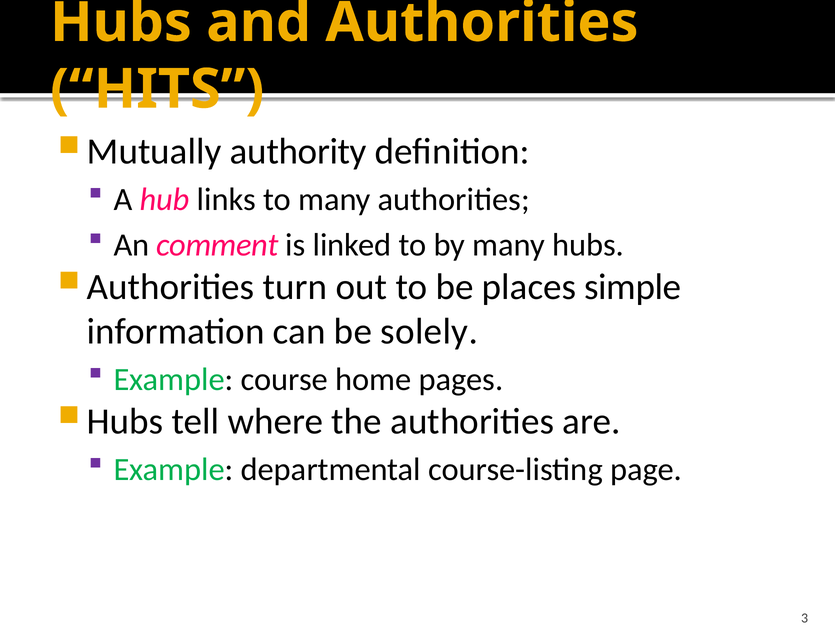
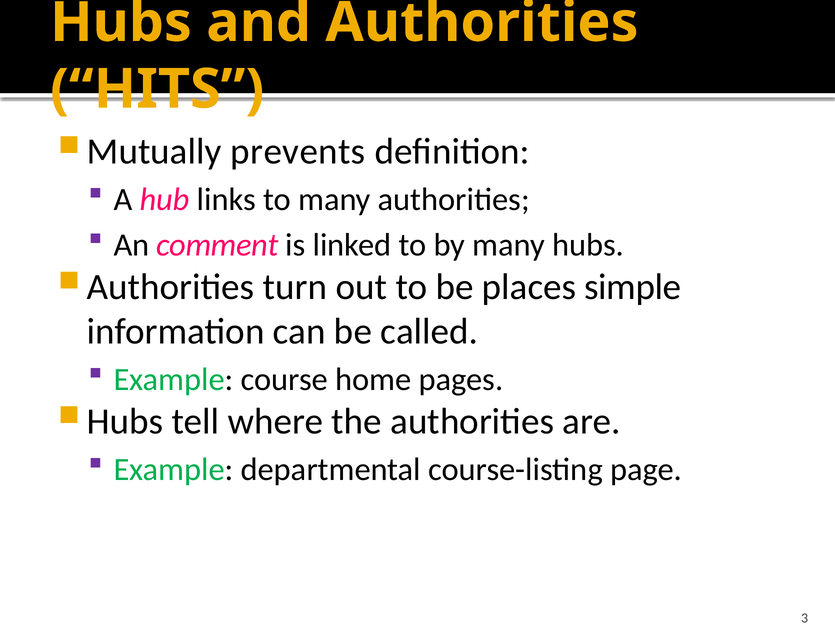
authority: authority -> prevents
solely: solely -> called
